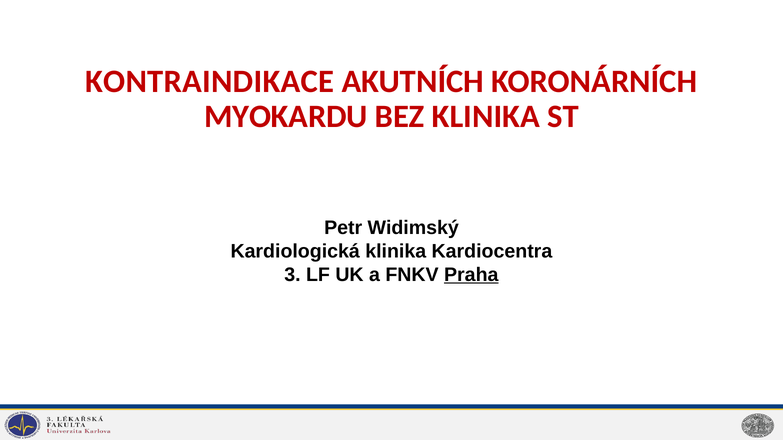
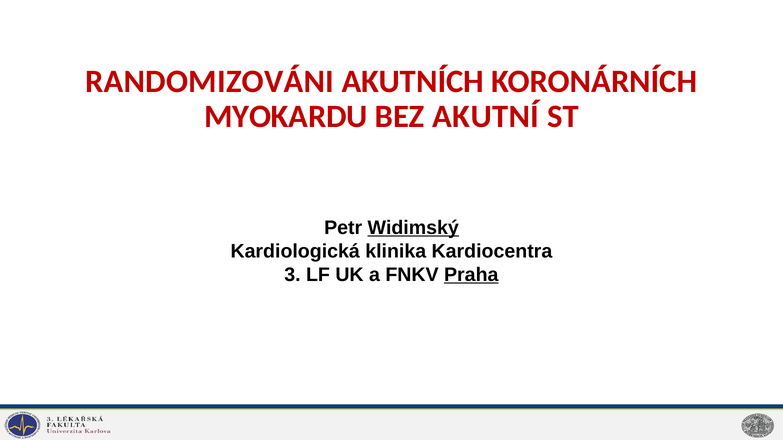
KONTRAINDIKACE: KONTRAINDIKACE -> RANDOMIZOVÁNI
BEZ KLINIKA: KLINIKA -> AKUTNÍ
Widimský underline: none -> present
